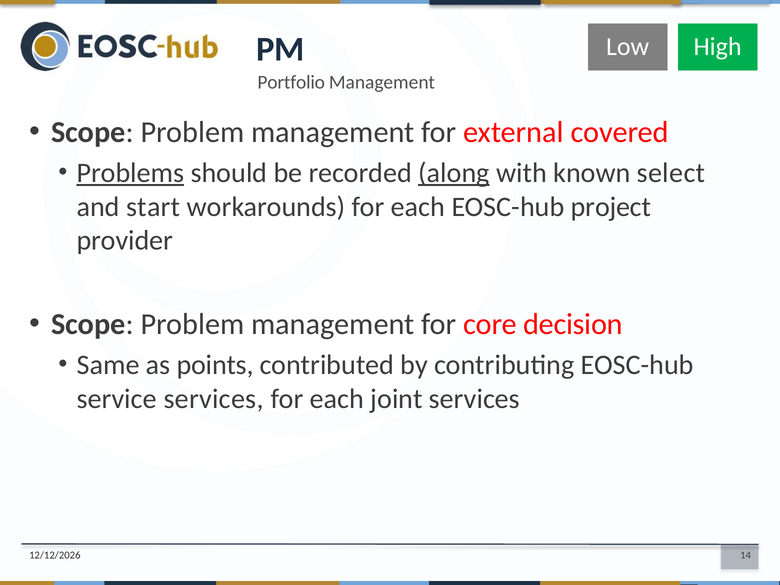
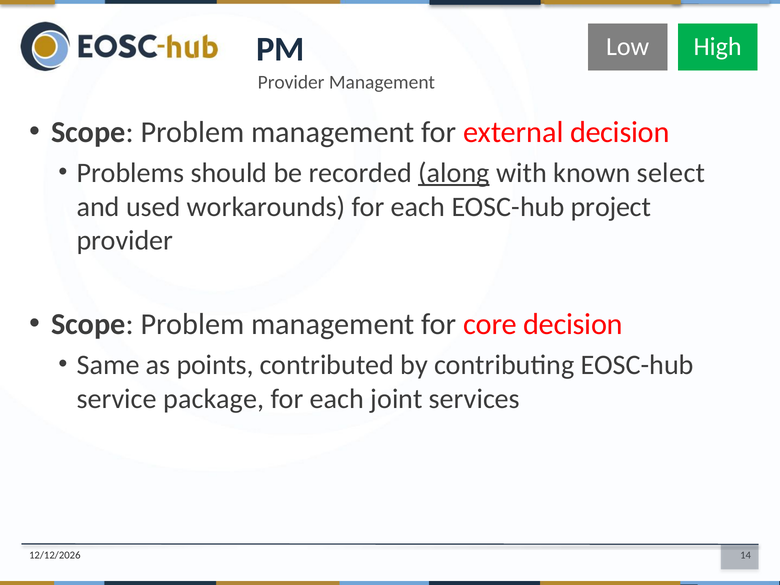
Portfolio at (291, 82): Portfolio -> Provider
external covered: covered -> decision
Problems underline: present -> none
start: start -> used
service services: services -> package
